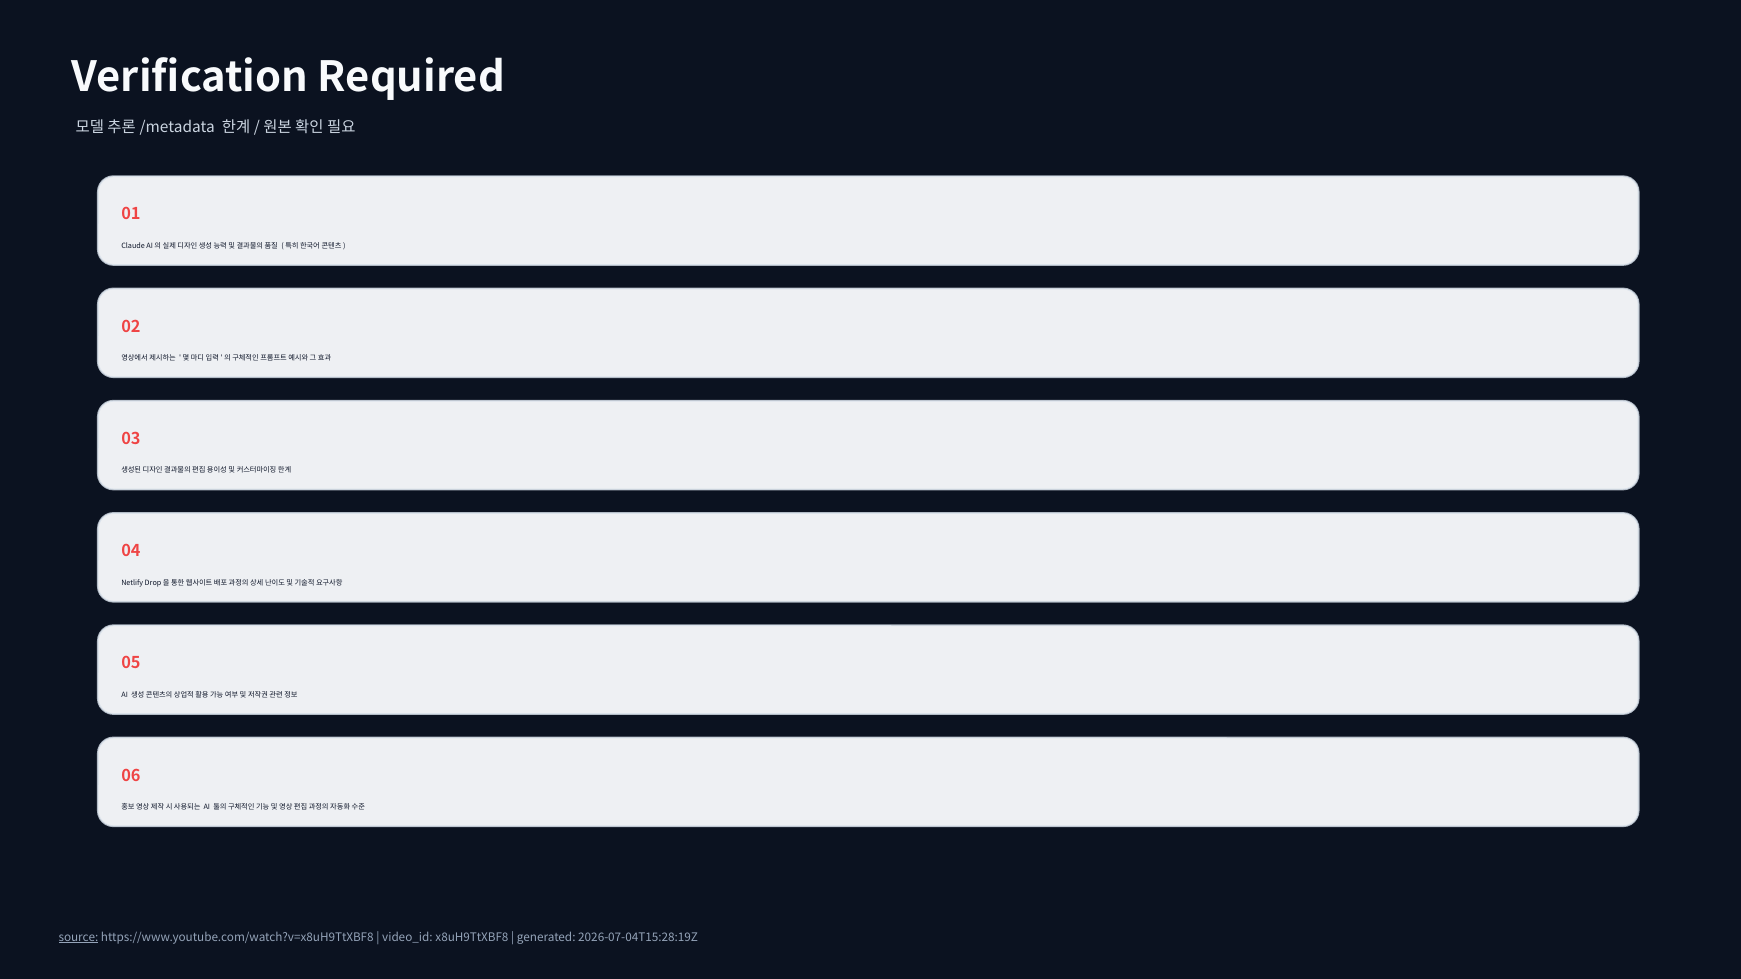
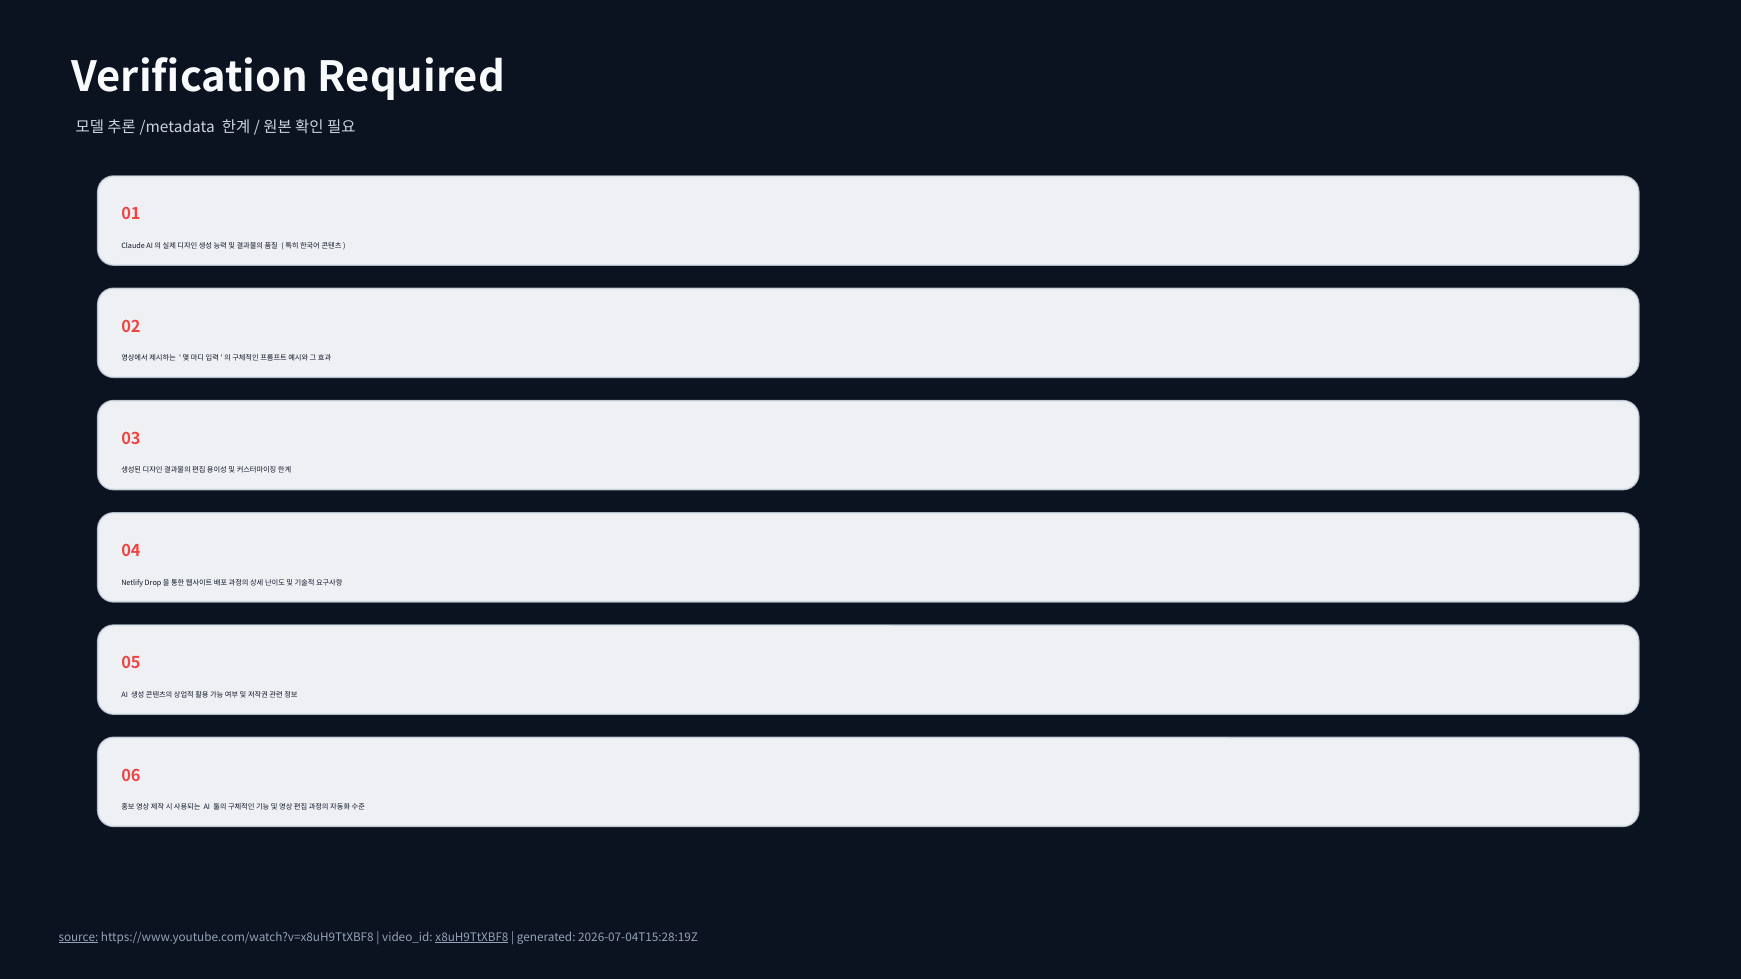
x8uH9TtXBF8 underline: none -> present
